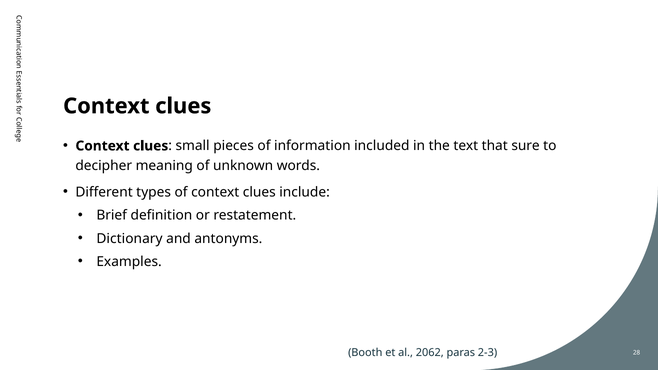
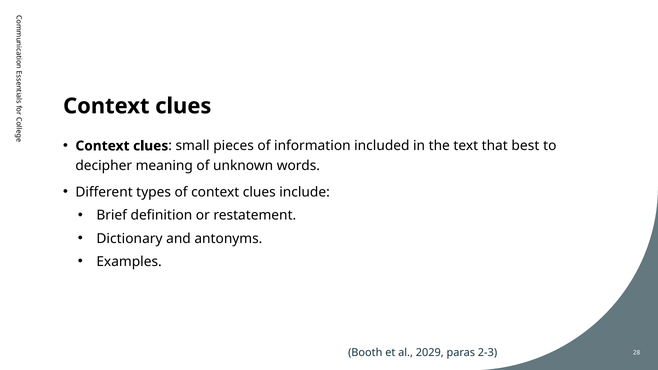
sure: sure -> best
2062: 2062 -> 2029
